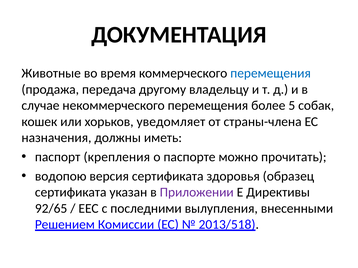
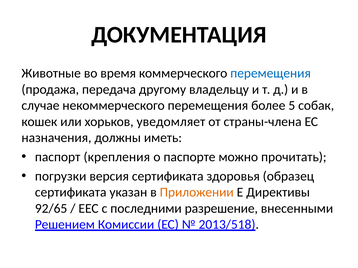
водопою: водопою -> погрузки
Приложении colour: purple -> orange
вылупления: вылупления -> разрешение
